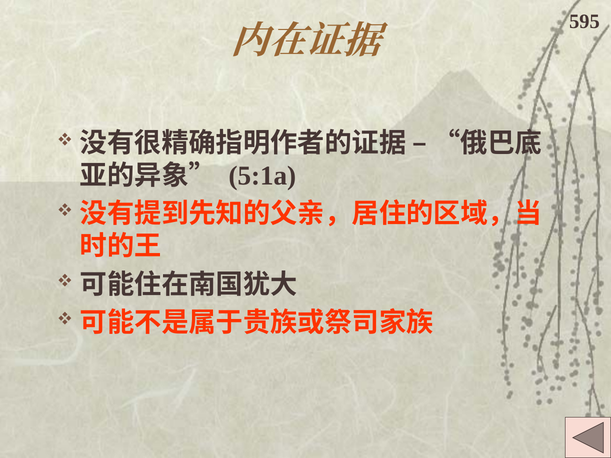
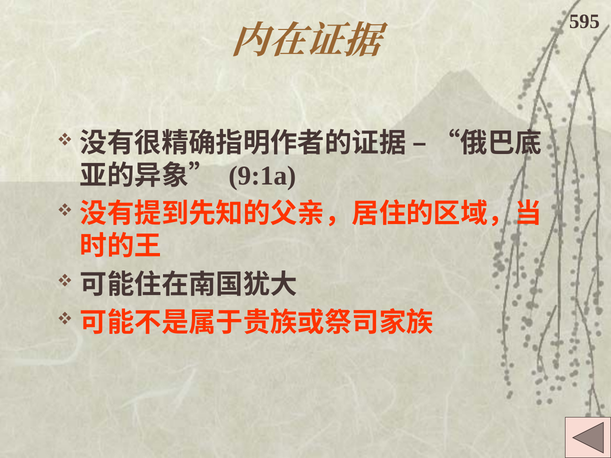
5:1a: 5:1a -> 9:1a
